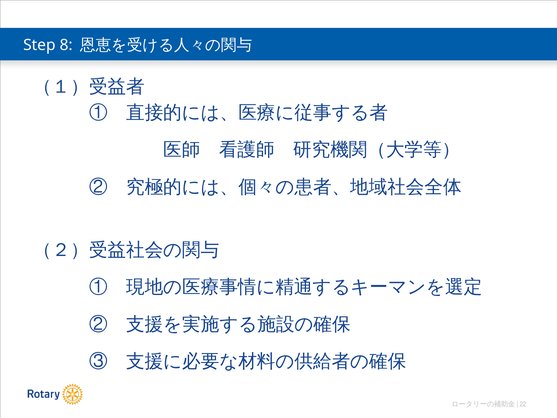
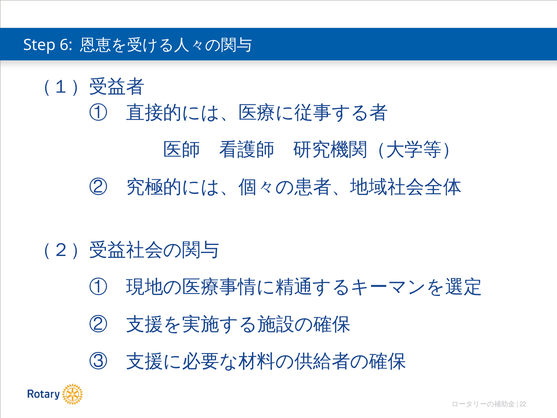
8: 8 -> 6
